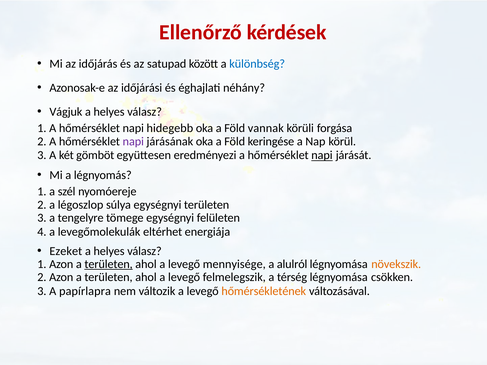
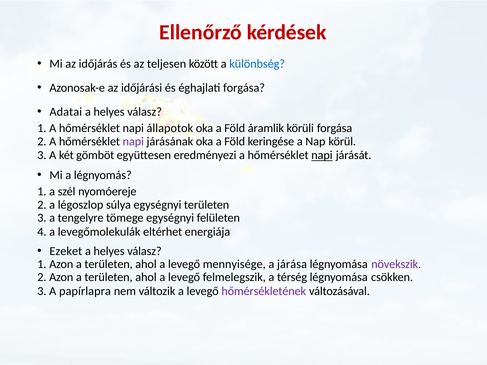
satupad: satupad -> teljesen
éghajlati néhány: néhány -> forgása
Vágjuk: Vágjuk -> Adatai
hidegebb: hidegebb -> állapotok
vannak: vannak -> áramlik
területen at (109, 264) underline: present -> none
alulról: alulról -> járása
növekszik colour: orange -> purple
hőmérsékletének colour: orange -> purple
